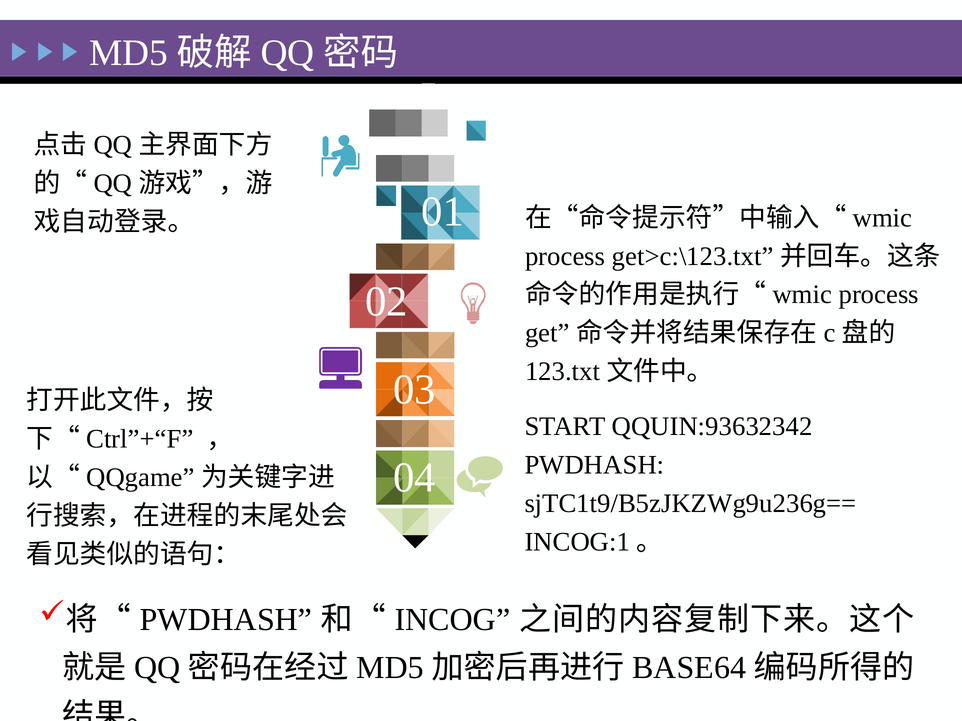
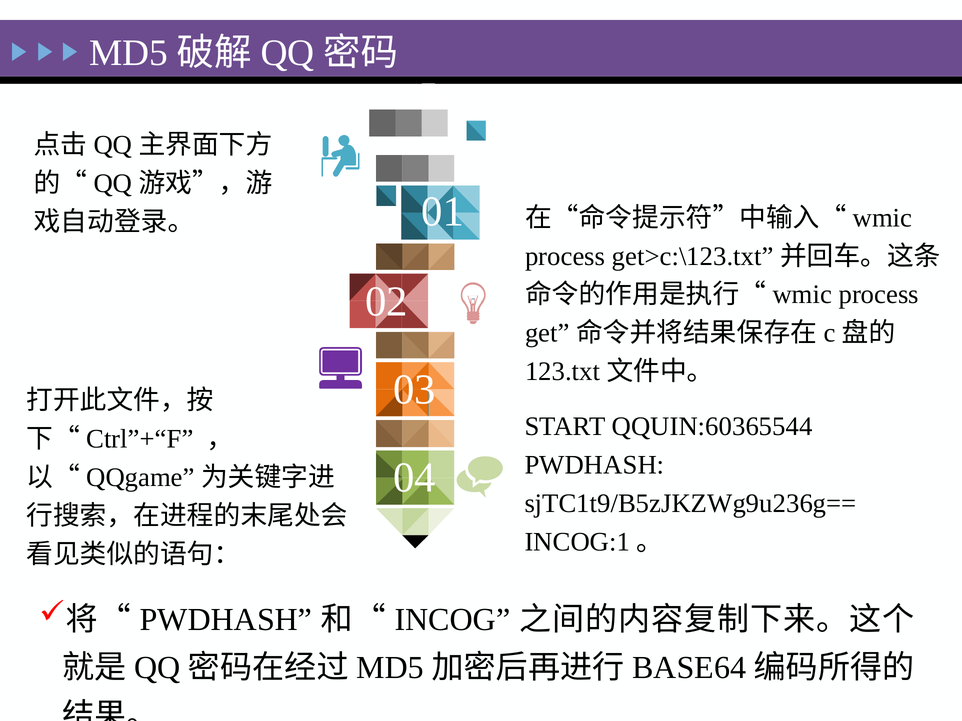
QQUIN:93632342: QQUIN:93632342 -> QQUIN:60365544
